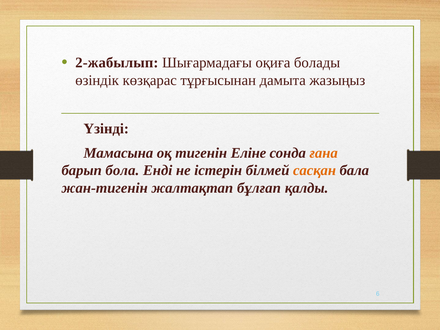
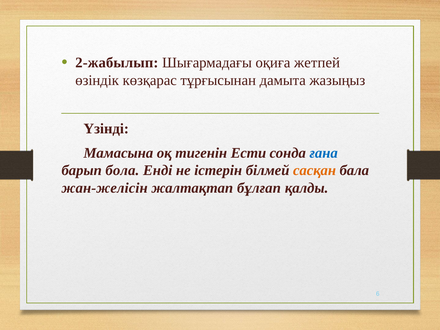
болады: болады -> жетпей
Еліне: Еліне -> Ести
ғана colour: orange -> blue
жан-тигенін: жан-тигенін -> жан-желісін
